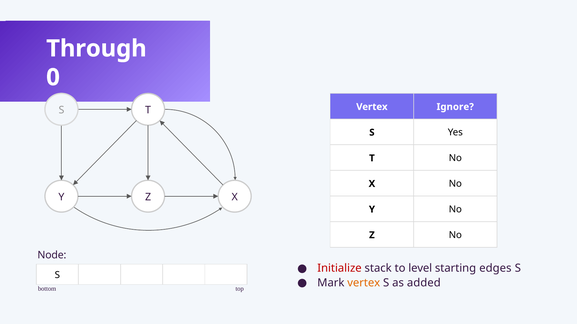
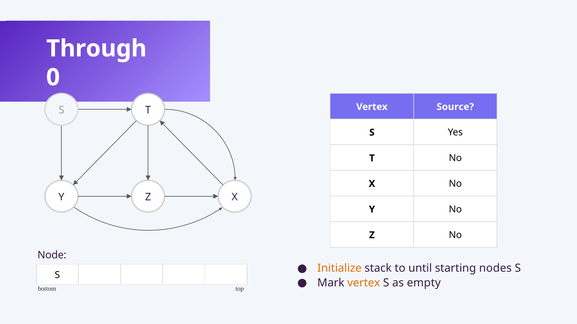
Ignore: Ignore -> Source
Initialize colour: red -> orange
level: level -> until
edges: edges -> nodes
added: added -> empty
